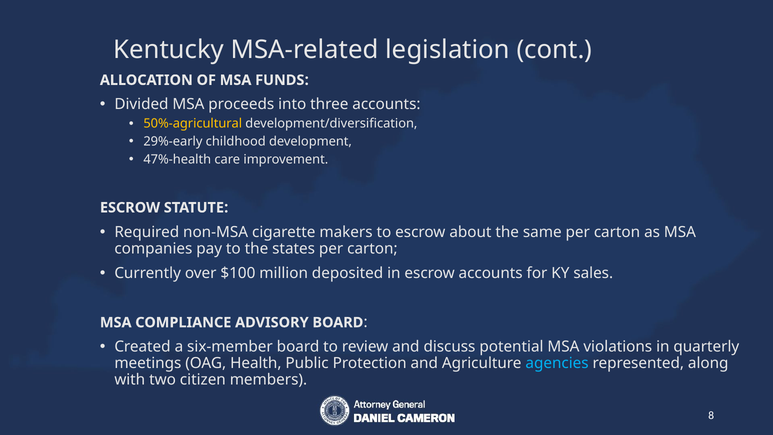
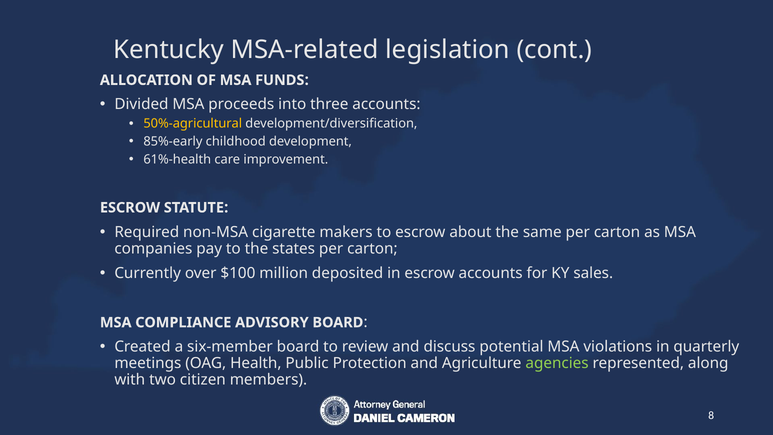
29%-early: 29%-early -> 85%-early
47%-health: 47%-health -> 61%-health
agencies colour: light blue -> light green
